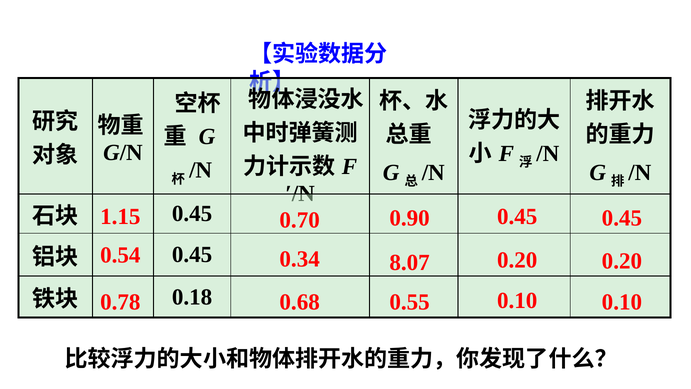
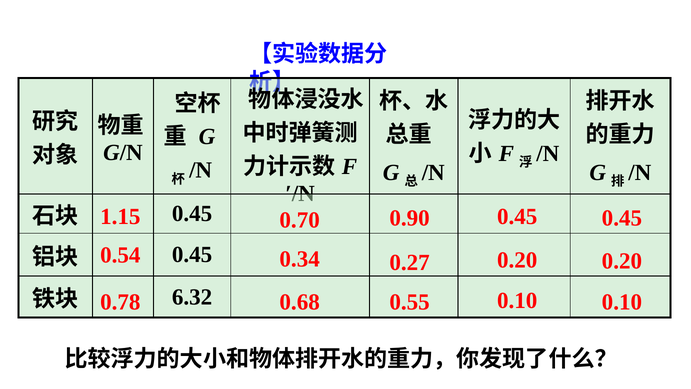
8.07: 8.07 -> 0.27
0.18: 0.18 -> 6.32
